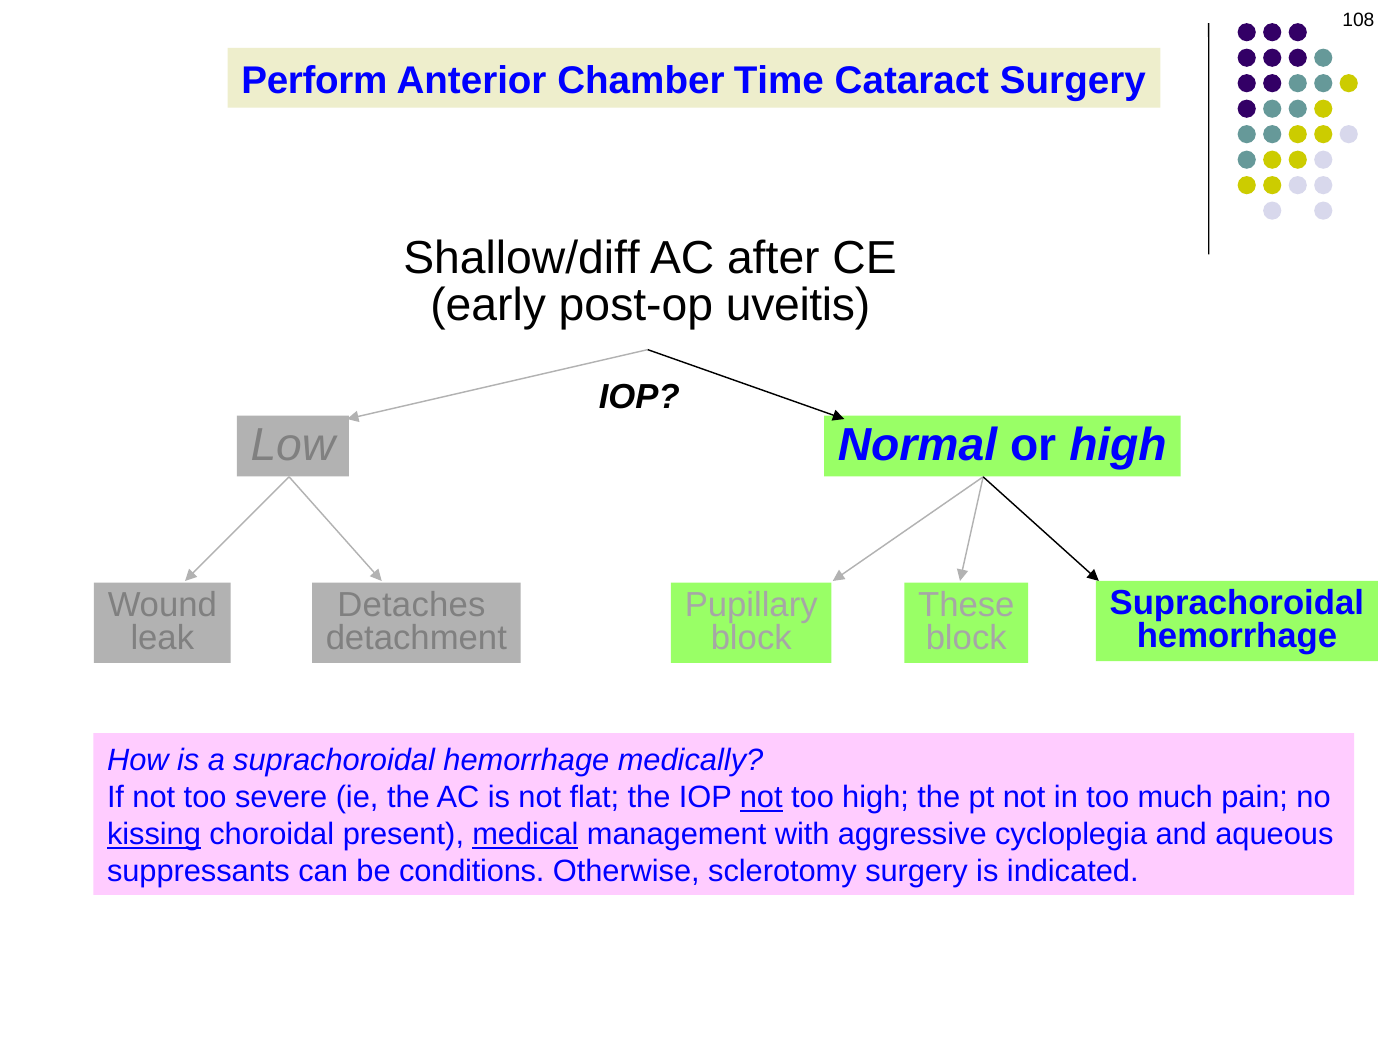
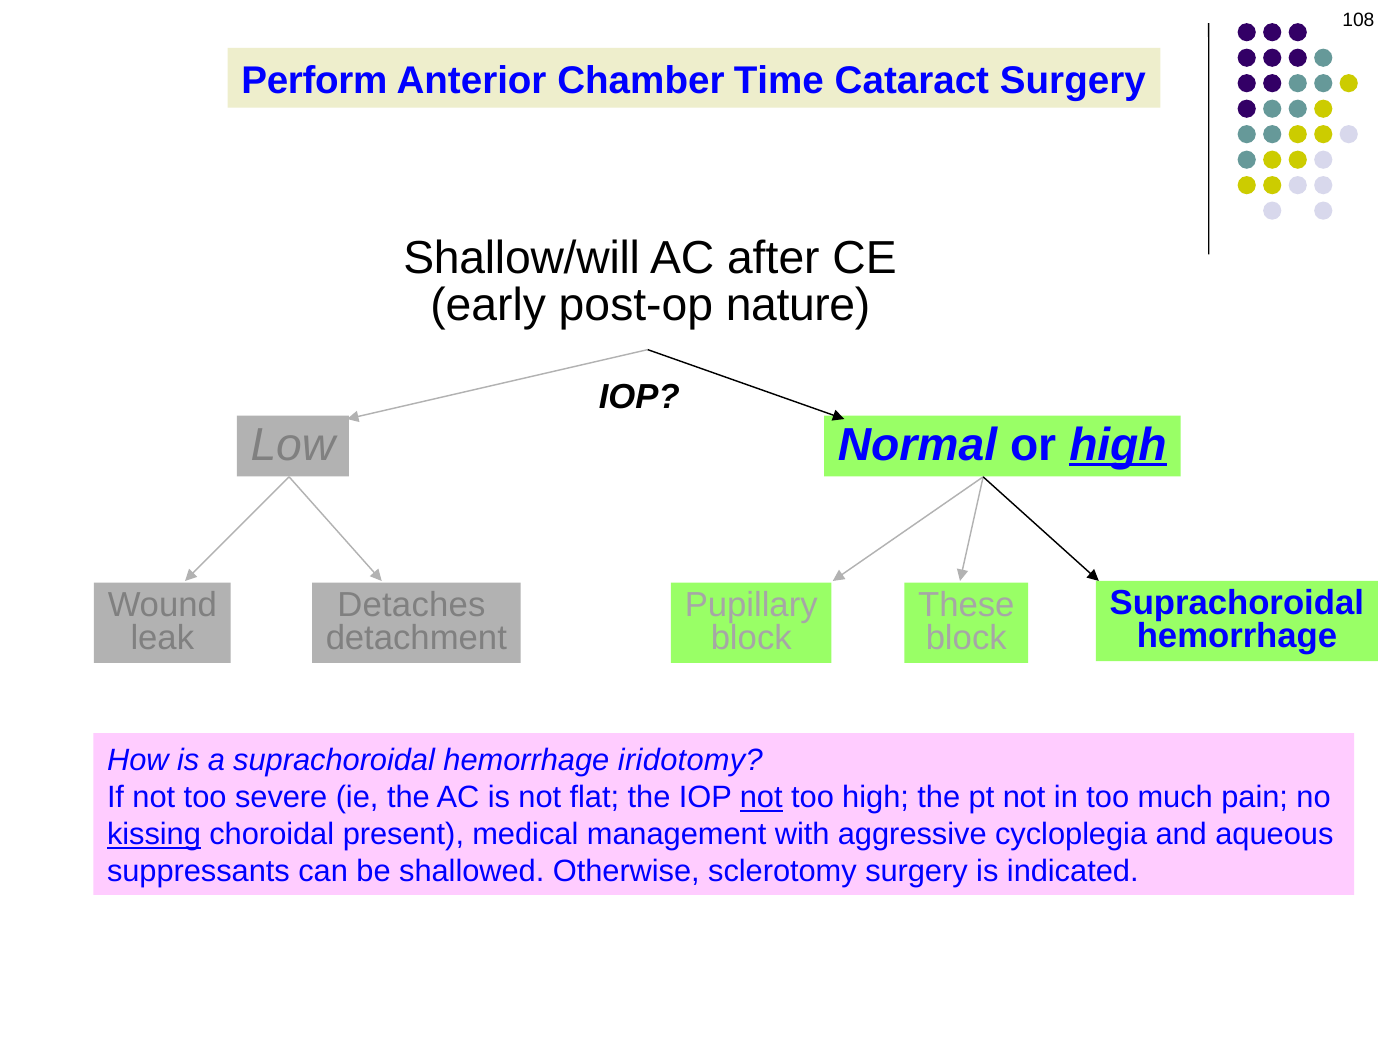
Shallow/diff: Shallow/diff -> Shallow/will
uveitis: uveitis -> nature
high at (1118, 445) underline: none -> present
medically: medically -> iridotomy
medical underline: present -> none
conditions: conditions -> shallowed
